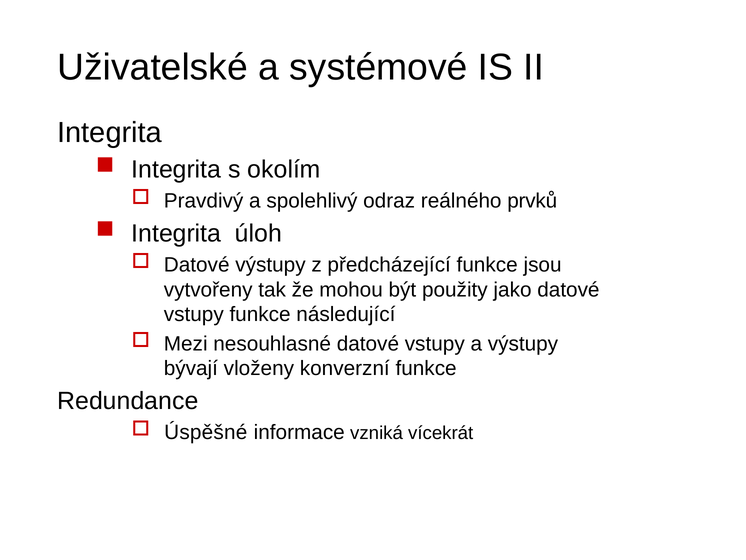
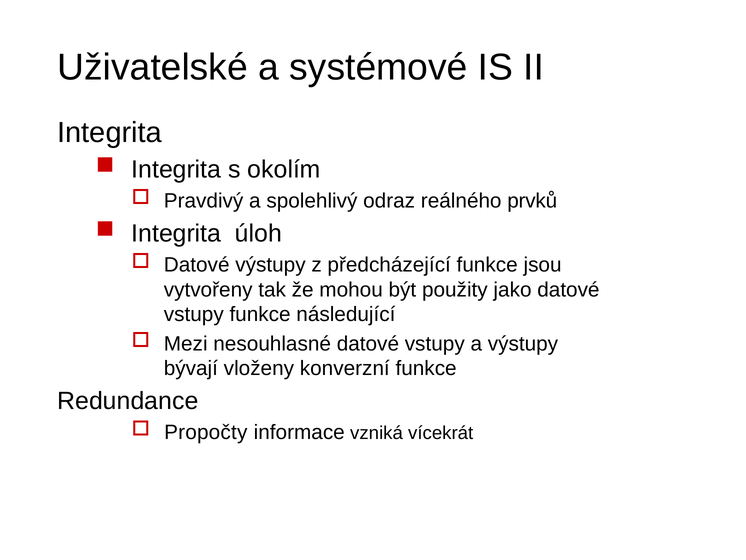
Úspěšné: Úspěšné -> Propočty
